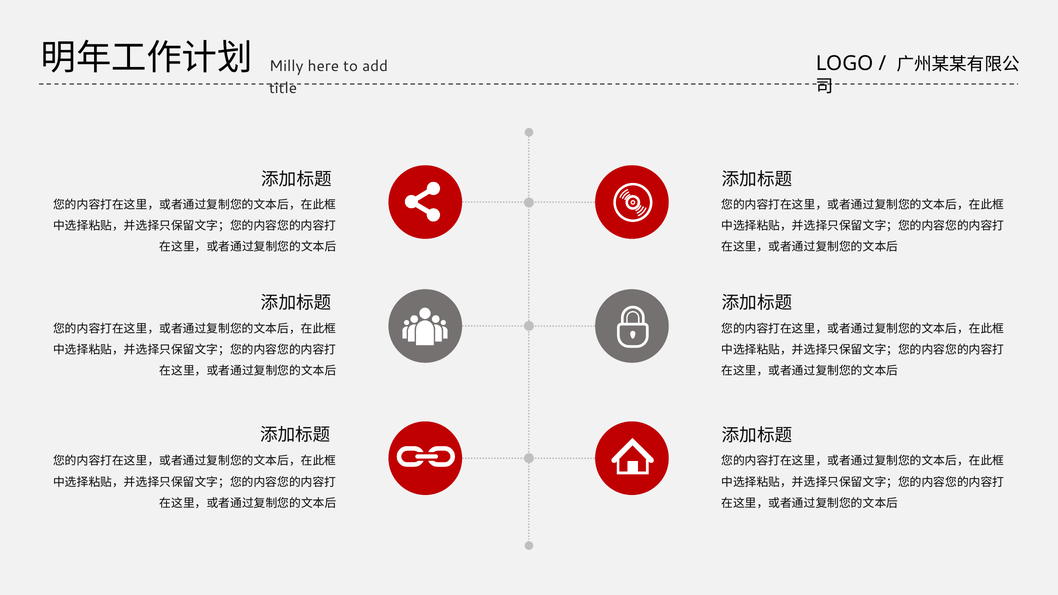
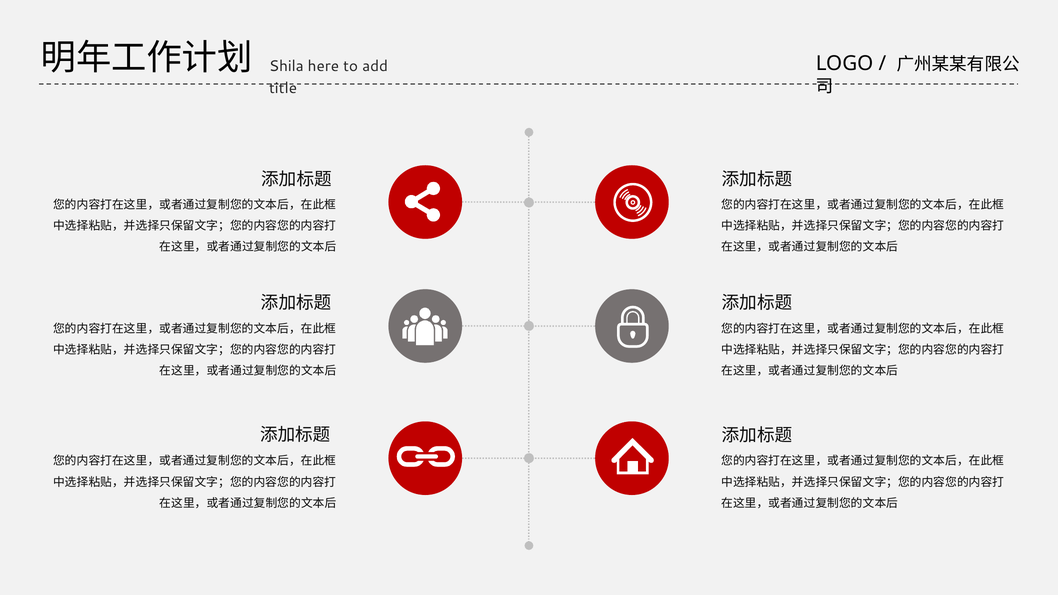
Milly: Milly -> Shila
